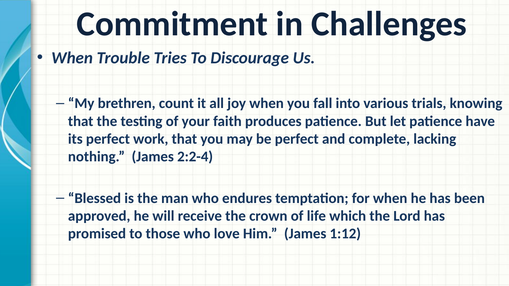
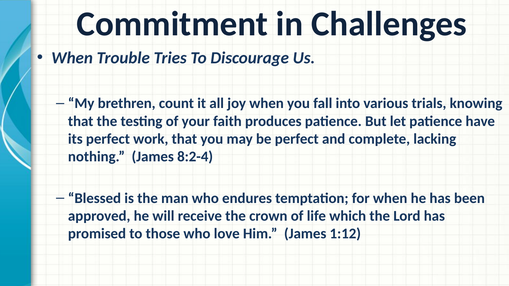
2:2-4: 2:2-4 -> 8:2-4
